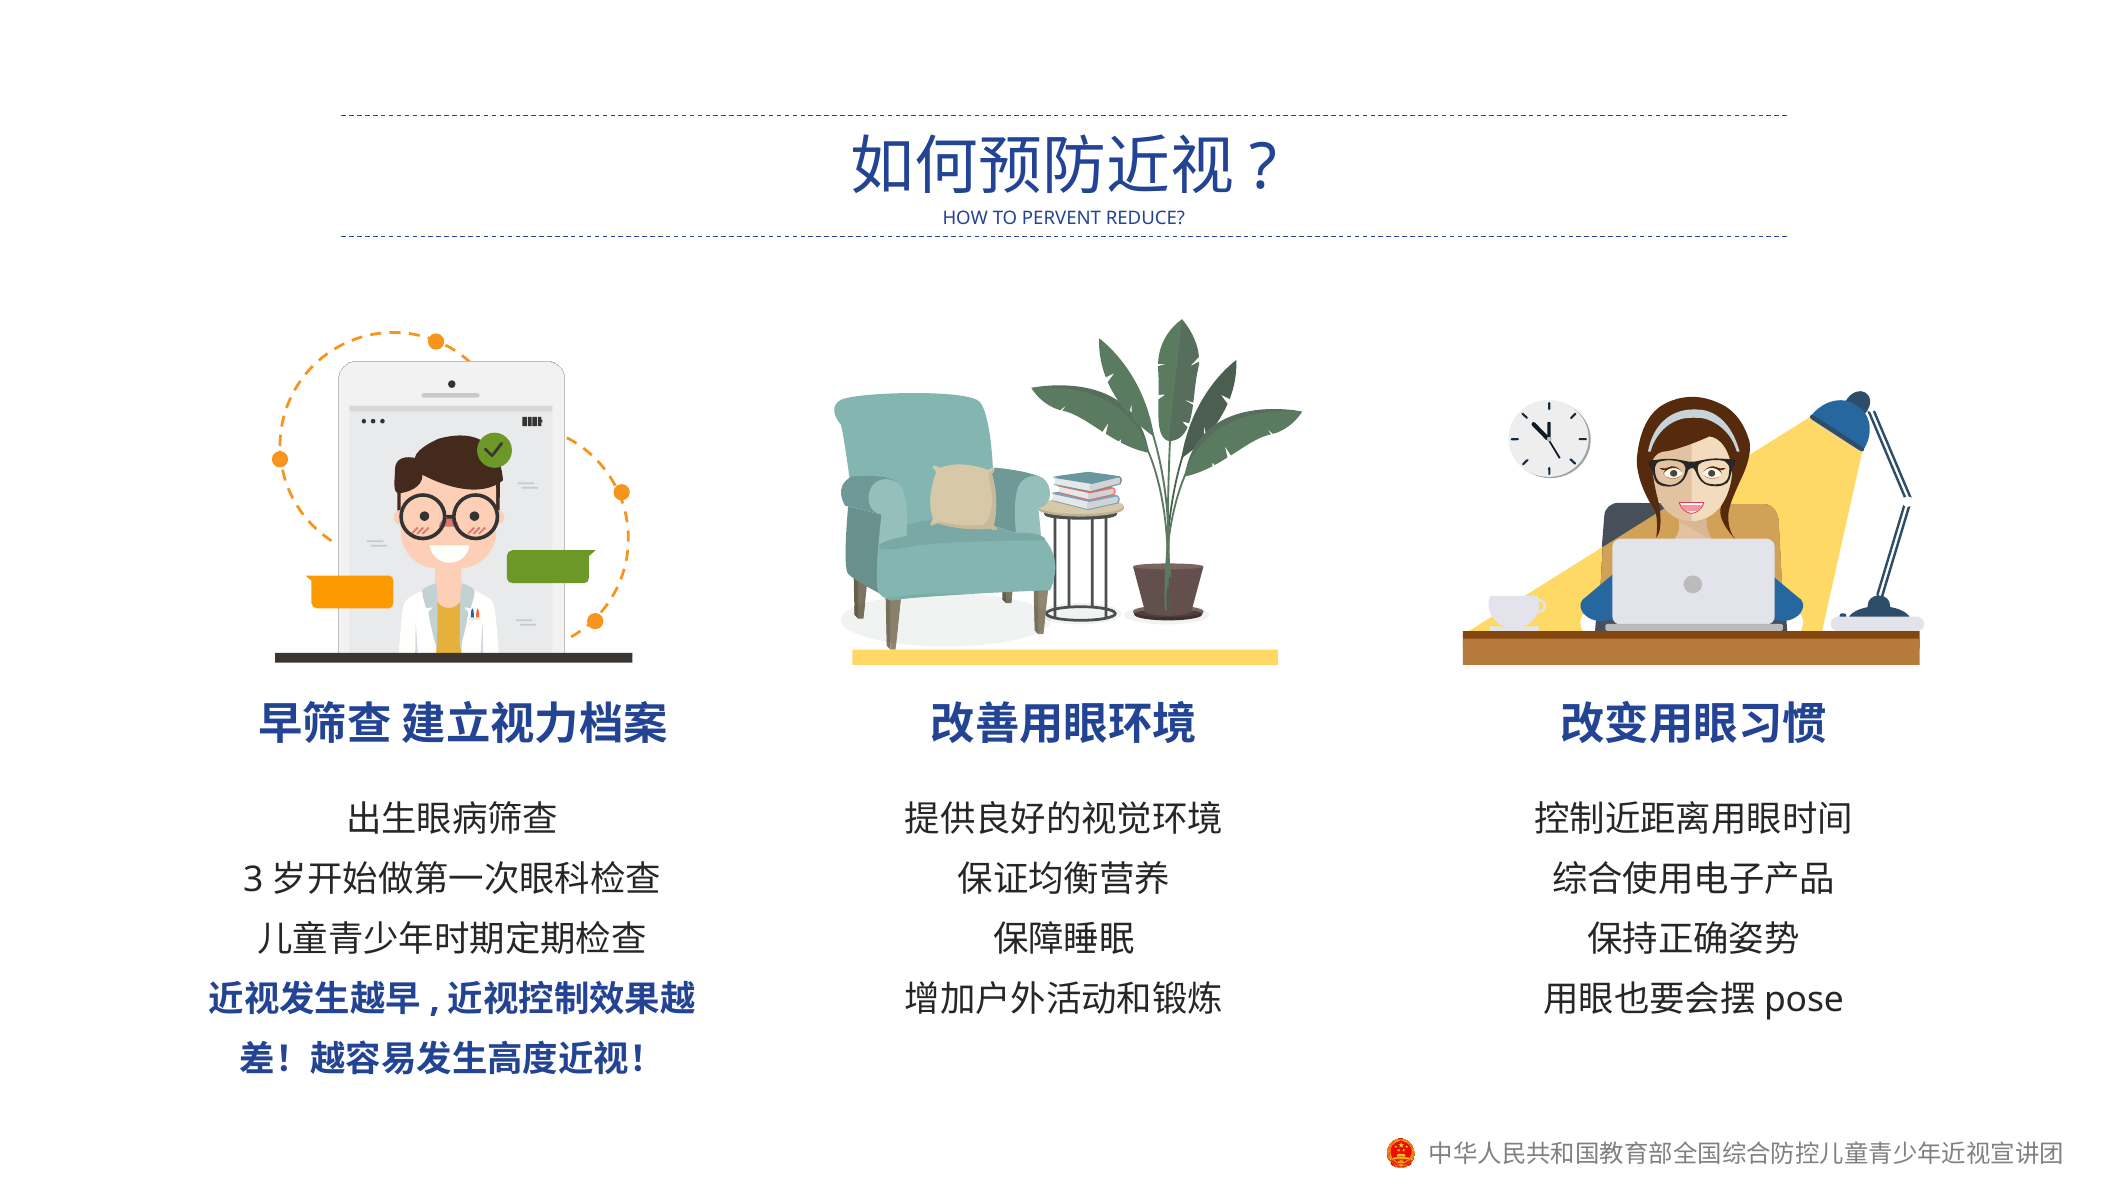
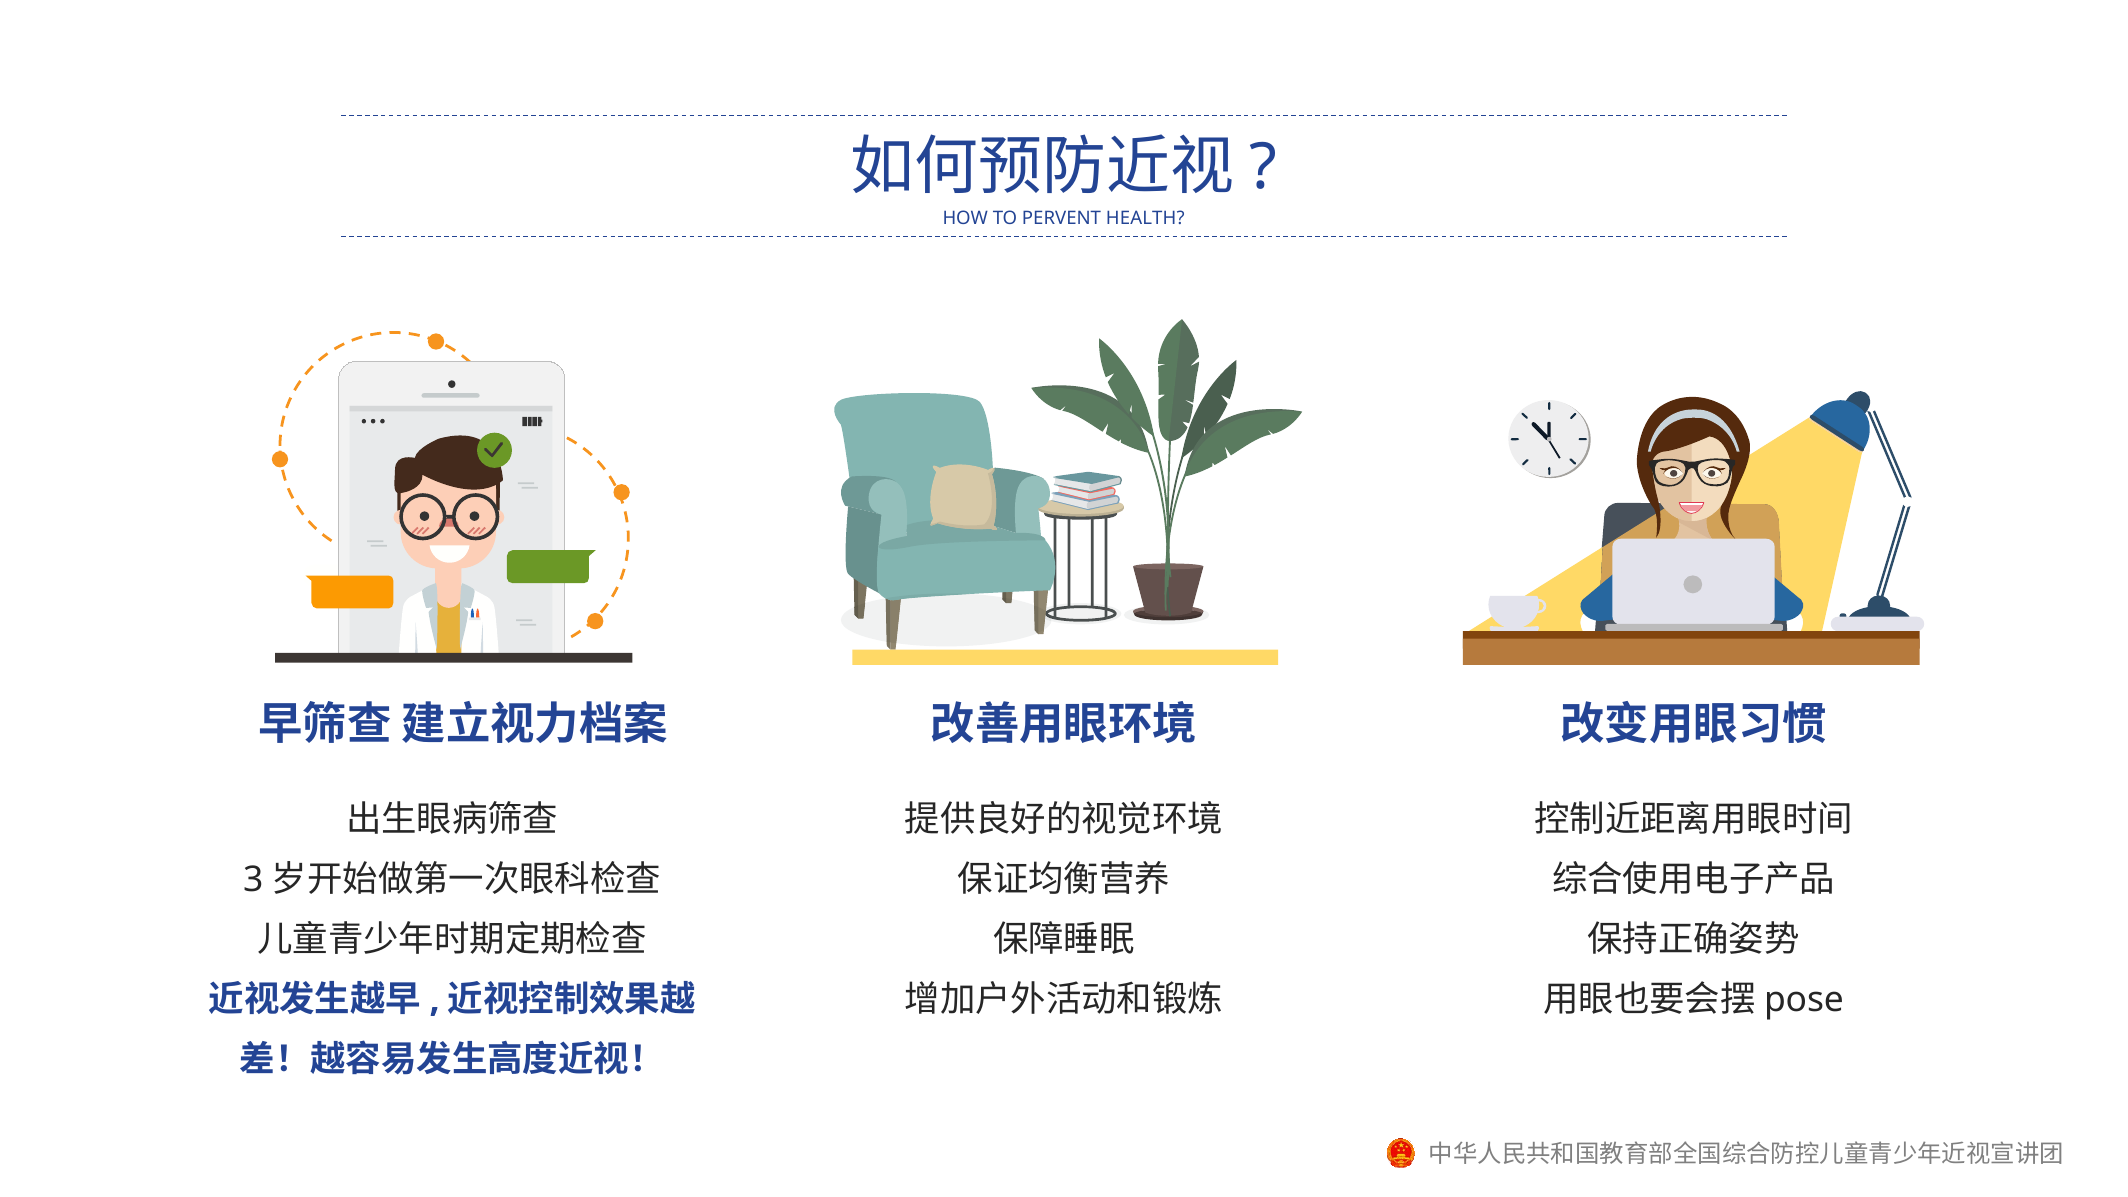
REDUCE: REDUCE -> HEALTH
